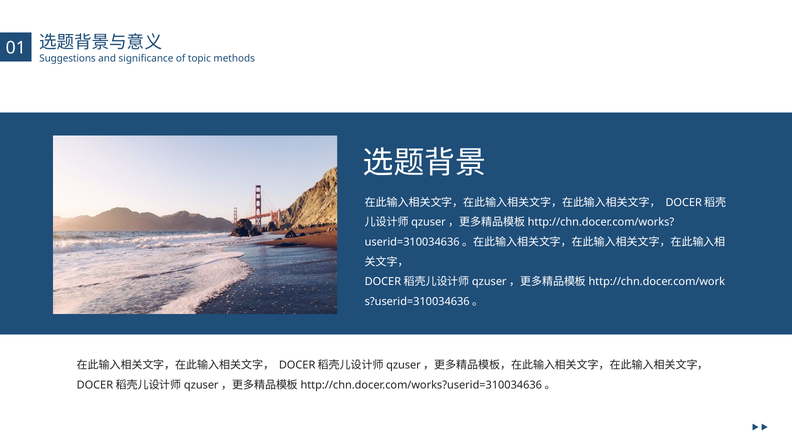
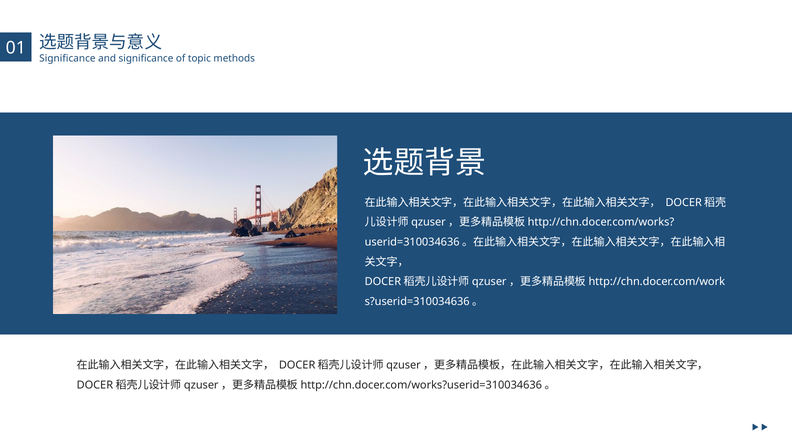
Suggestions at (68, 59): Suggestions -> Significance
